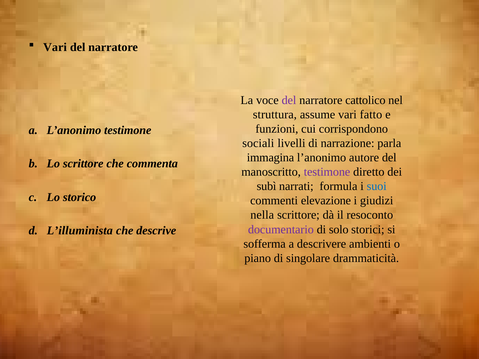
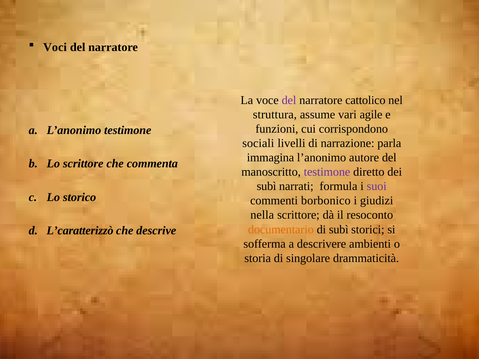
Vari at (55, 47): Vari -> Voci
fatto: fatto -> agile
suoi colour: blue -> purple
elevazione: elevazione -> borbonico
documentario colour: purple -> orange
di solo: solo -> subì
L’illuminista: L’illuminista -> L’caratterizzò
piano: piano -> storia
